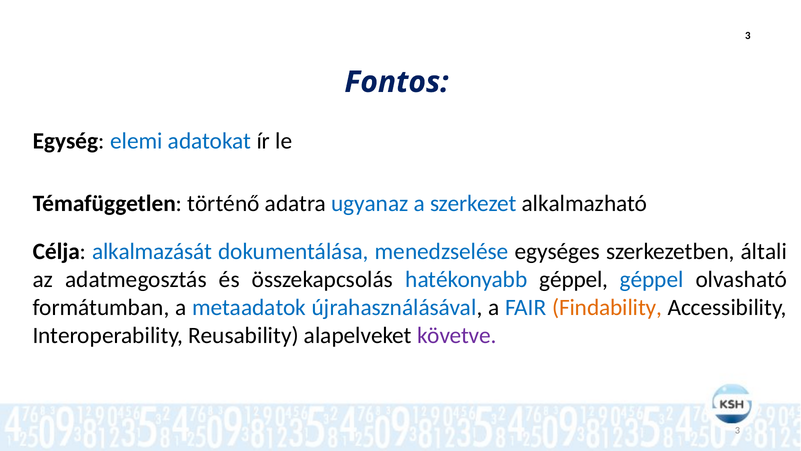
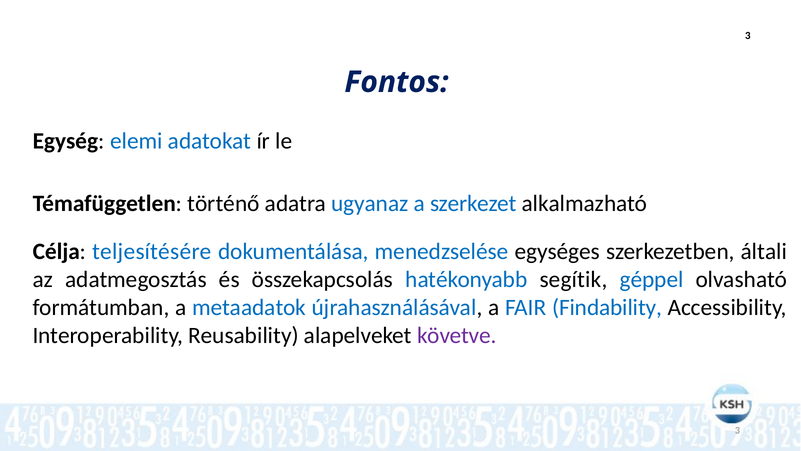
alkalmazását: alkalmazását -> teljesítésére
hatékonyabb géppel: géppel -> segítik
Findability colour: orange -> blue
